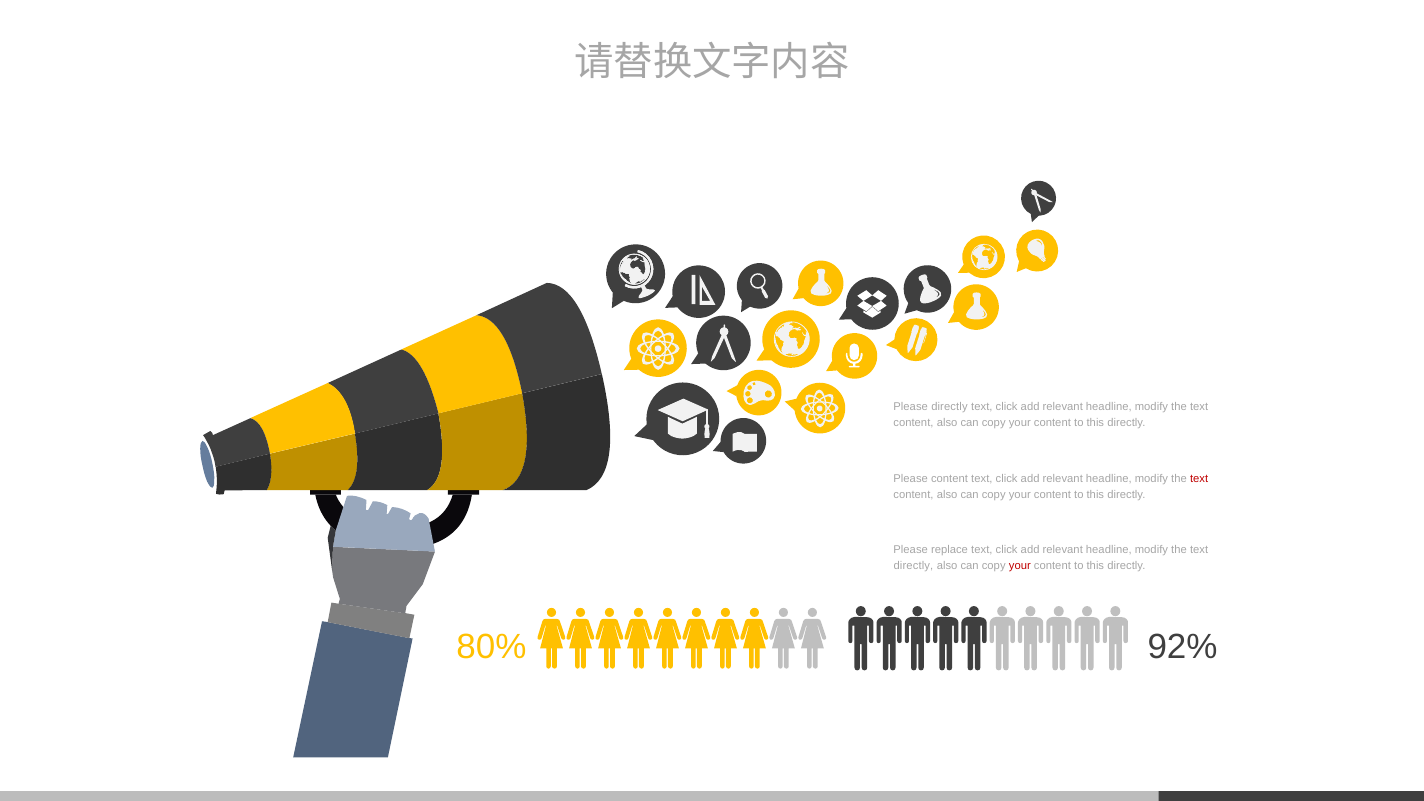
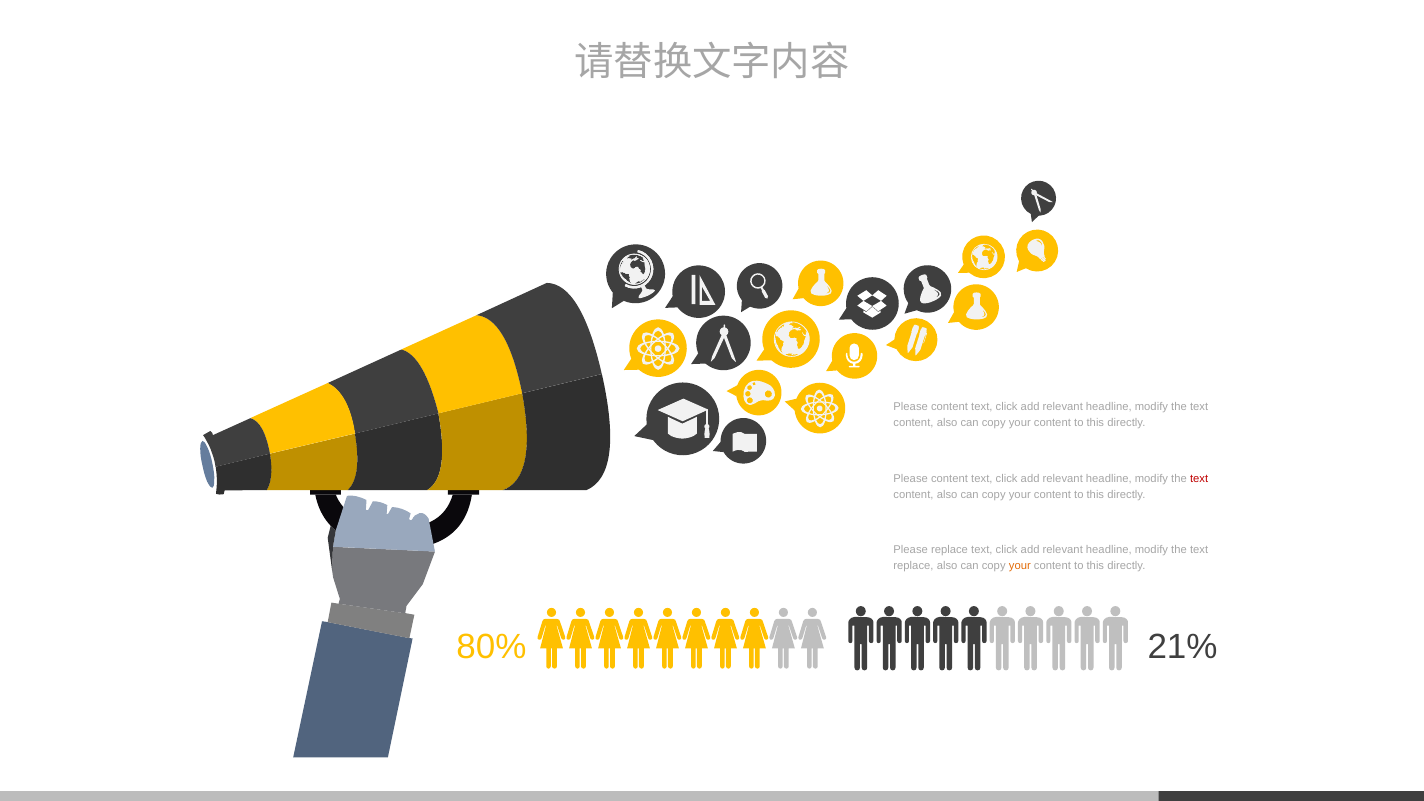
directly at (949, 407): directly -> content
directly at (913, 566): directly -> replace
your at (1020, 566) colour: red -> orange
92%: 92% -> 21%
